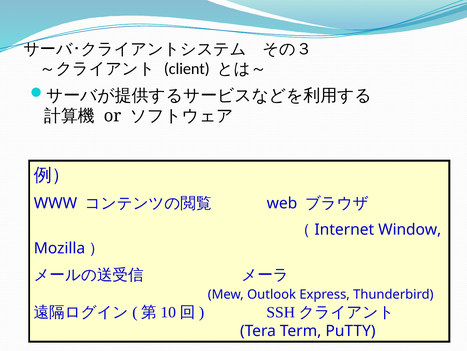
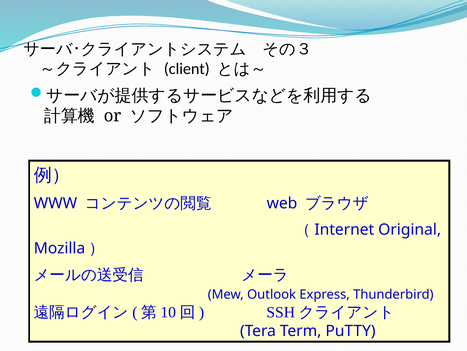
Window: Window -> Original
